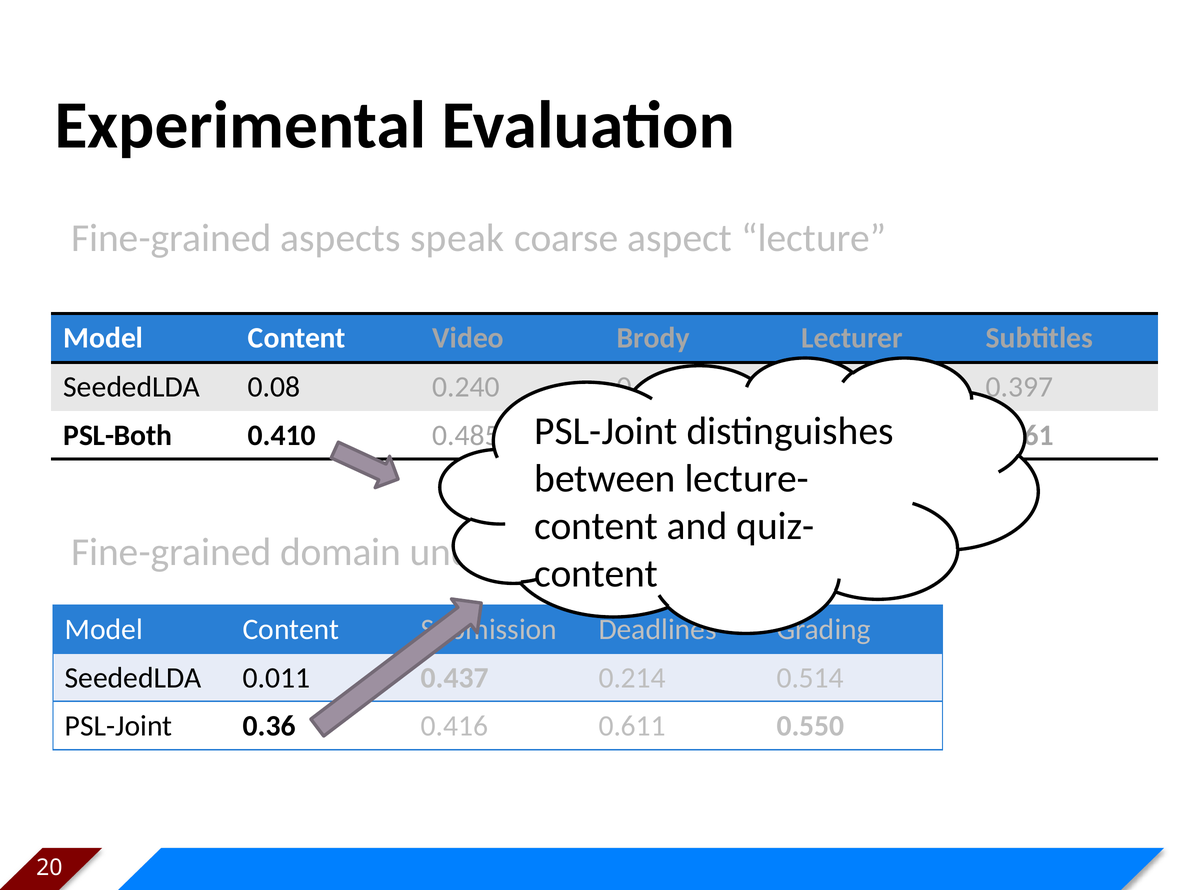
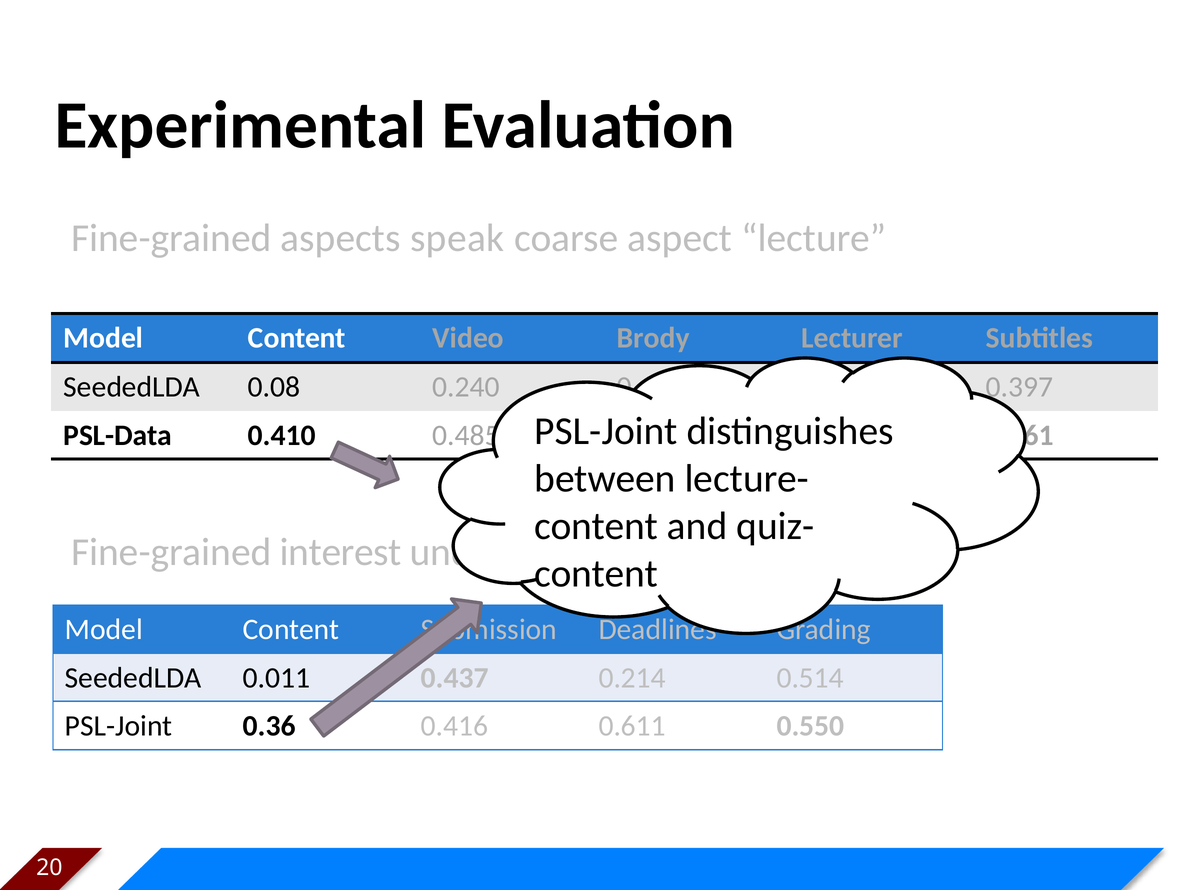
PSL-Both: PSL-Both -> PSL-Data
domain: domain -> interest
